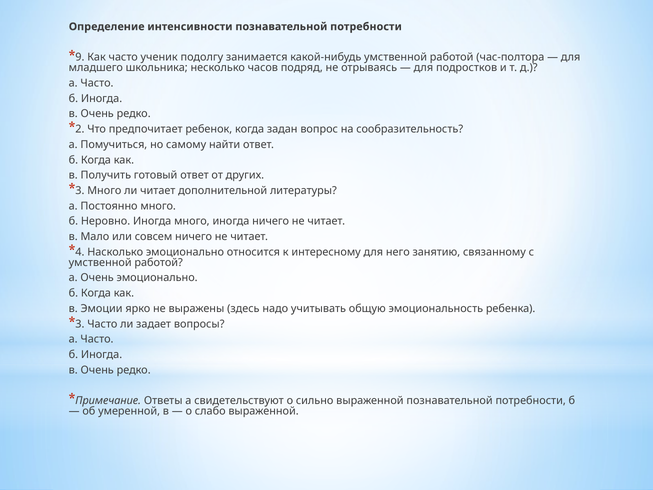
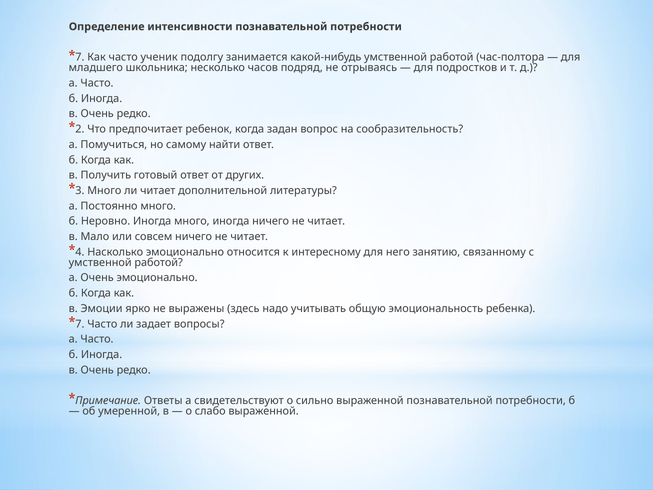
9 at (80, 57): 9 -> 7
3 at (80, 324): 3 -> 7
